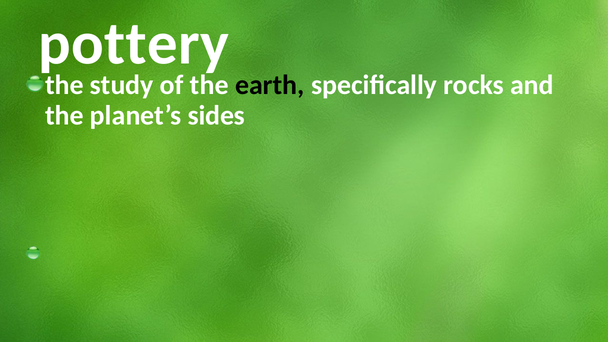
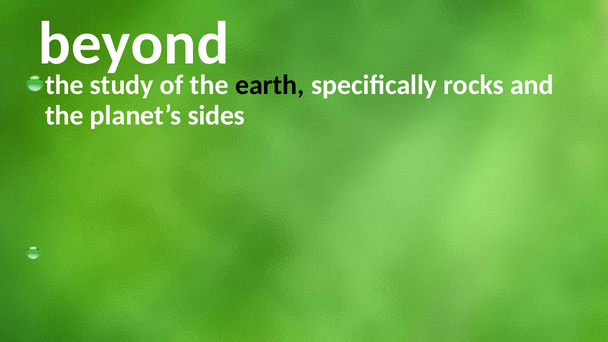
pottery: pottery -> beyond
